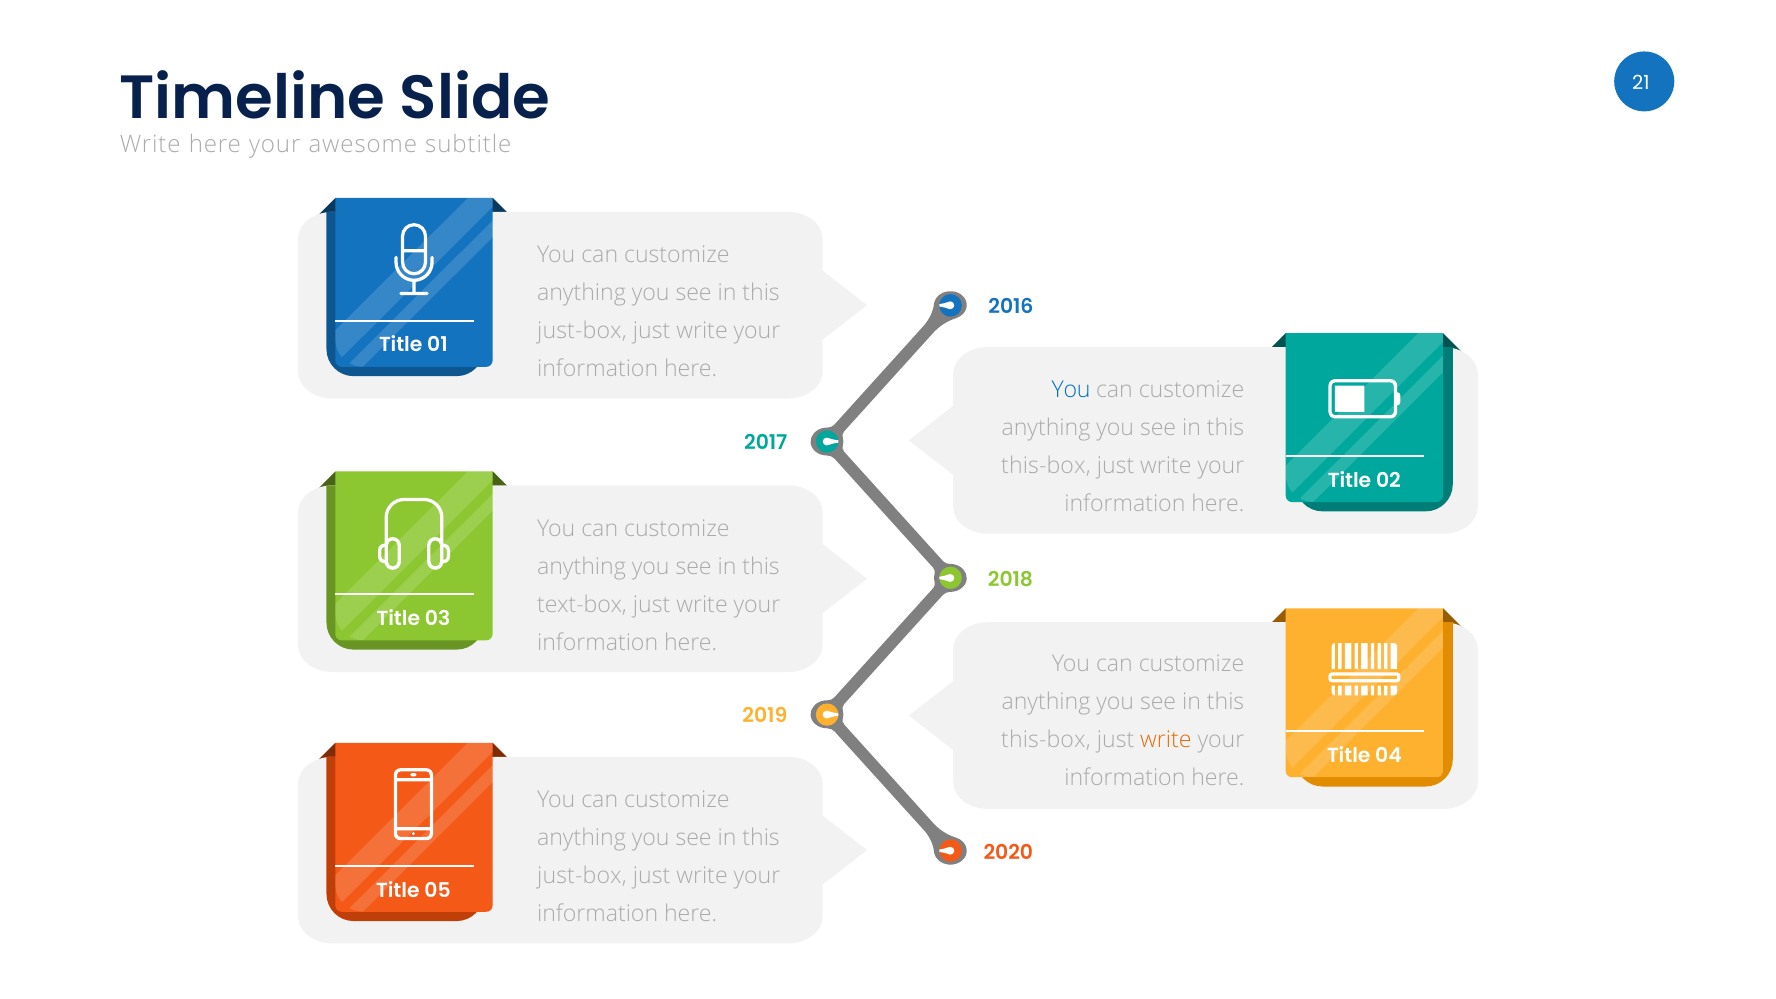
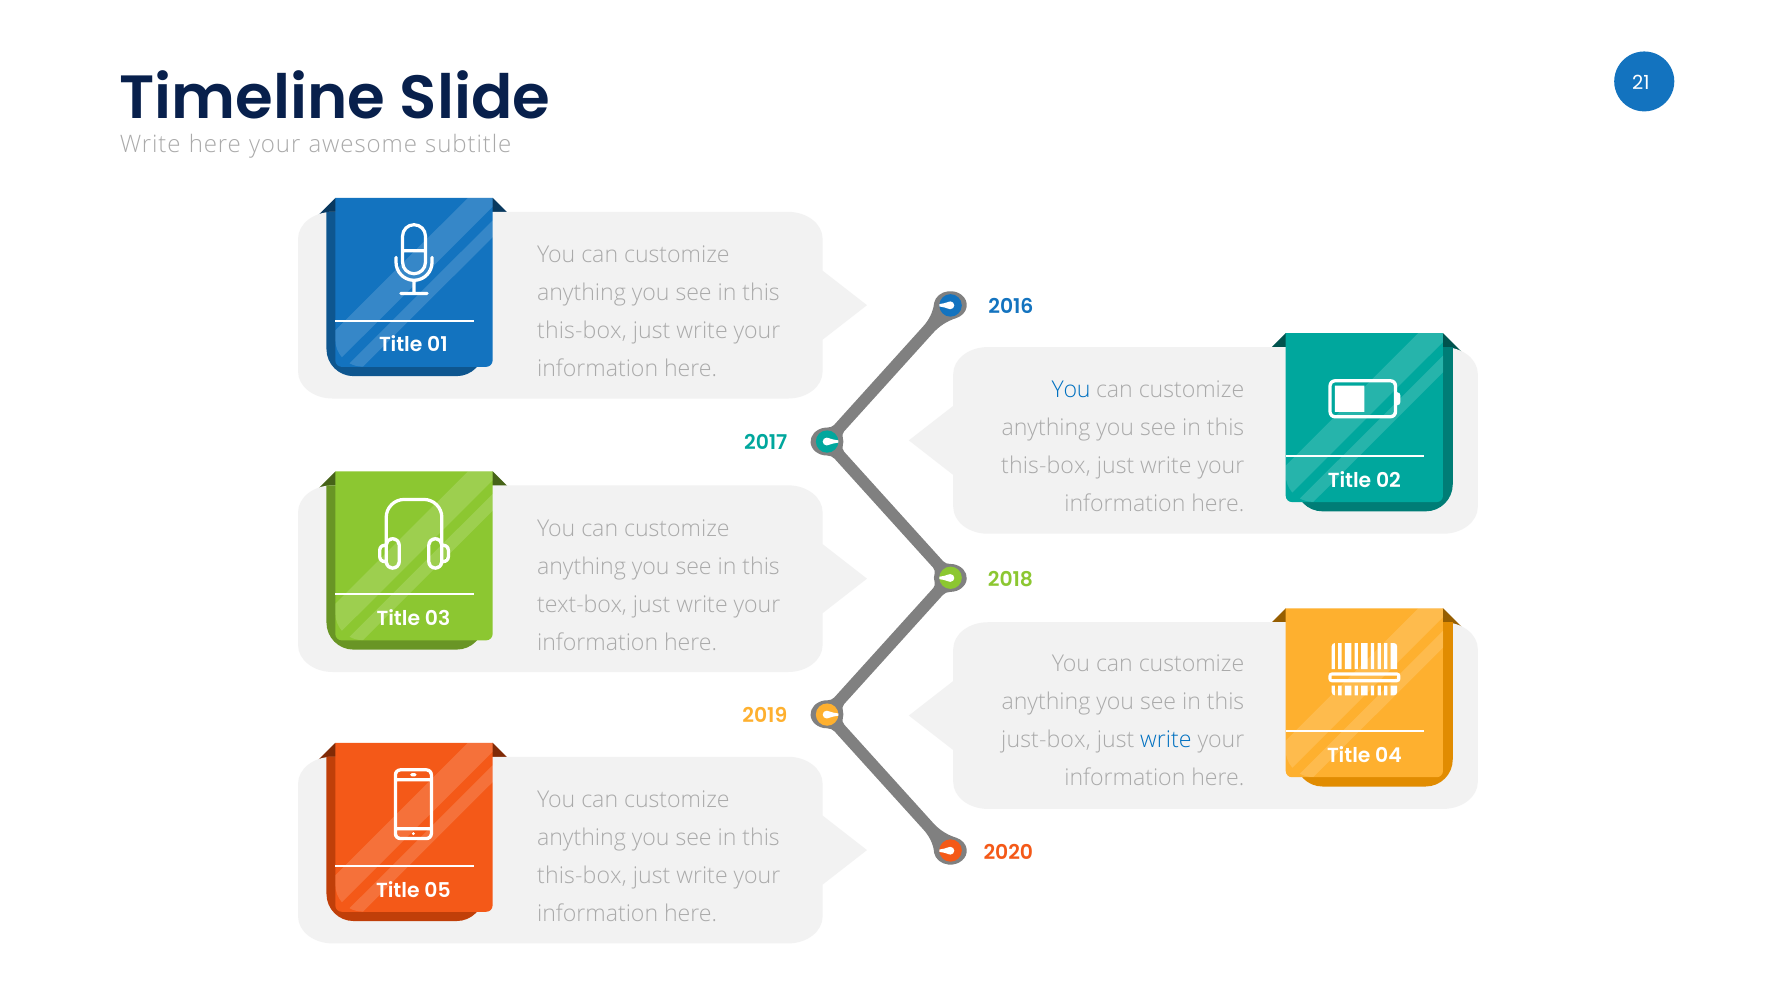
just-box at (582, 331): just-box -> this-box
this-box at (1046, 740): this-box -> just-box
write at (1166, 740) colour: orange -> blue
just-box at (582, 876): just-box -> this-box
